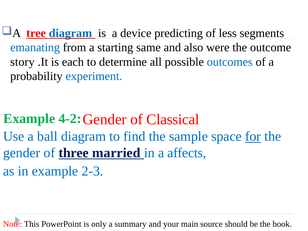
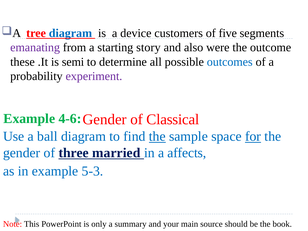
predicting: predicting -> customers
less: less -> five
emanating colour: blue -> purple
same: same -> story
story: story -> these
each: each -> semi
experiment colour: blue -> purple
4-2: 4-2 -> 4-6
the at (157, 136) underline: none -> present
2-3: 2-3 -> 5-3
